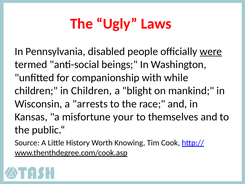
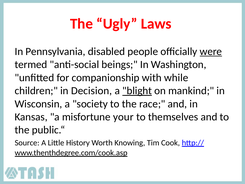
in Children: Children -> Decision
blight underline: none -> present
arrests: arrests -> society
